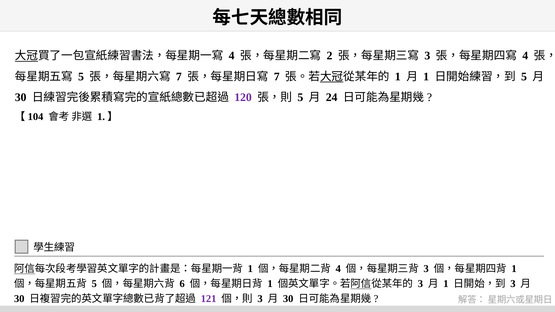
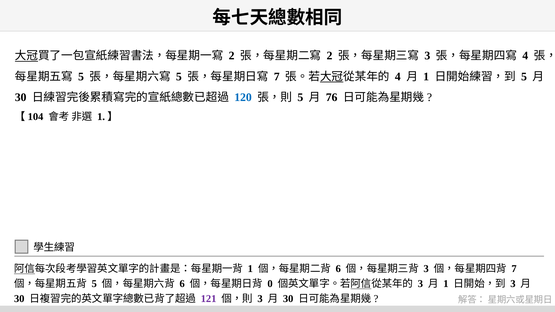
4 at (232, 56): 4 -> 2
7 at (179, 77): 7 -> 5
1 at (398, 77): 1 -> 4
120 colour: purple -> blue
24: 24 -> 76
4 at (338, 269): 4 -> 6
1 at (514, 269): 1 -> 7
1 at (270, 284): 1 -> 0
